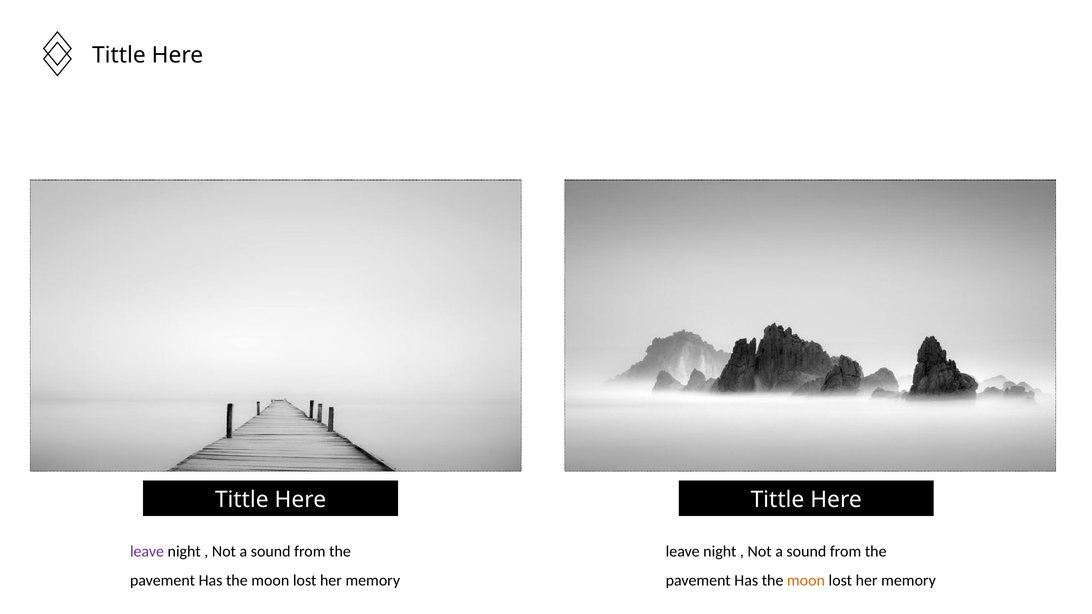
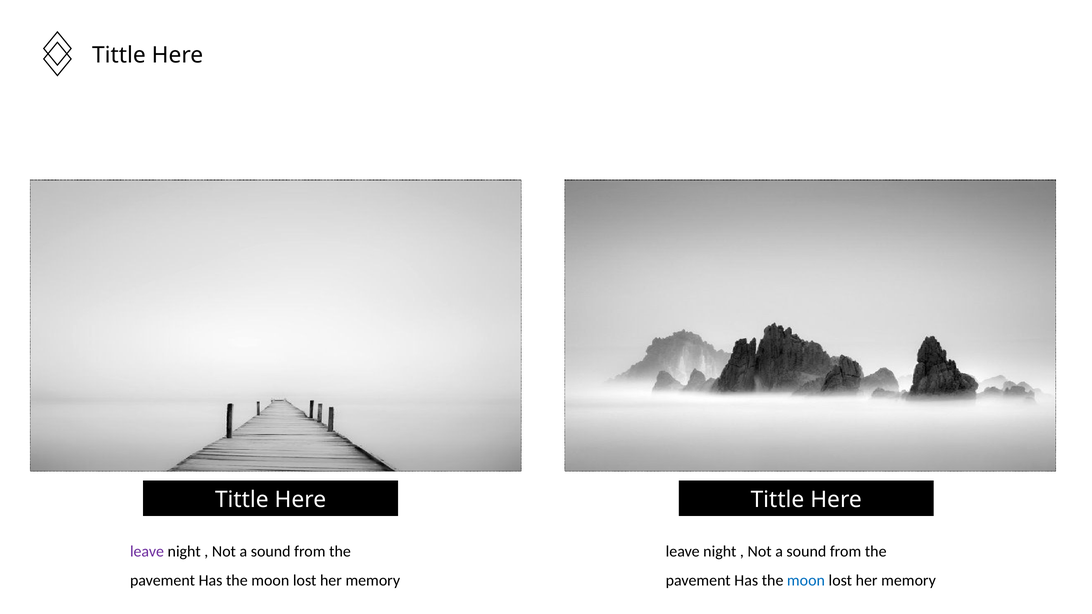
moon at (806, 581) colour: orange -> blue
